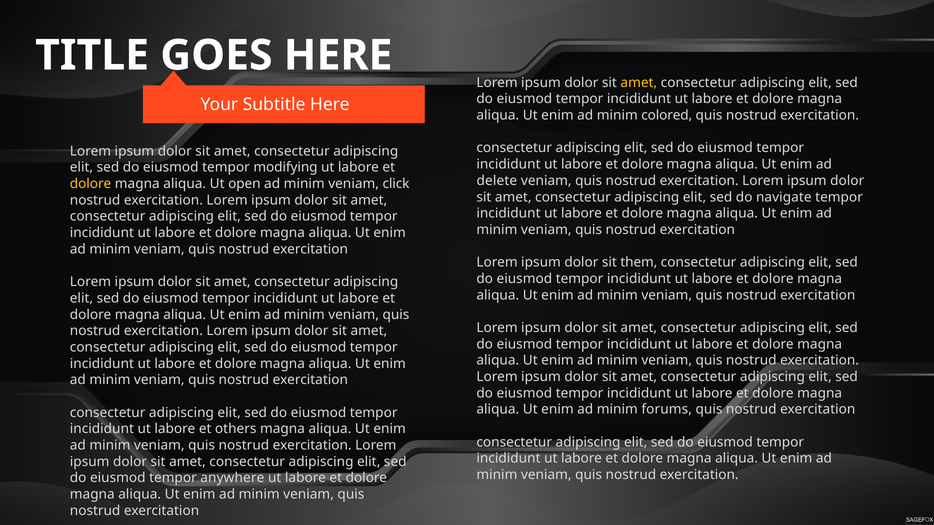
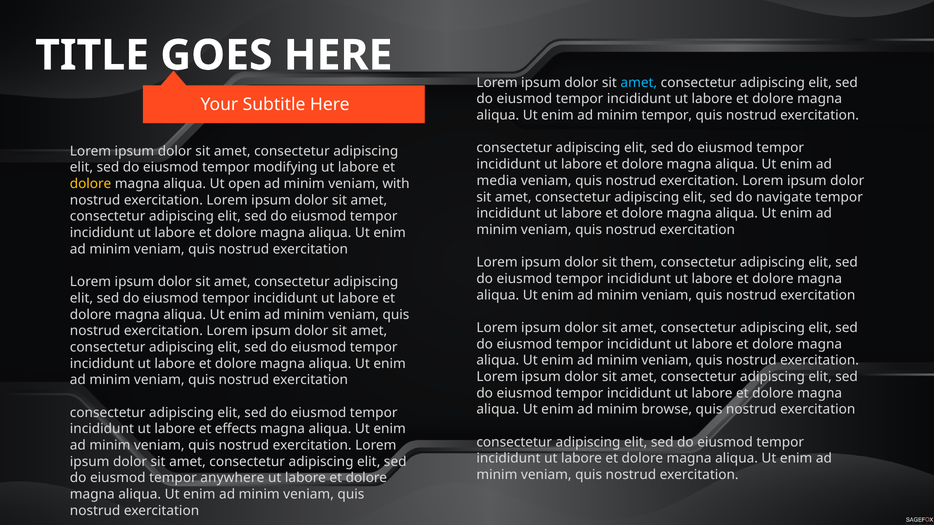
amet at (639, 83) colour: yellow -> light blue
minim colored: colored -> tempor
delete: delete -> media
click: click -> with
forums: forums -> browse
others: others -> effects
